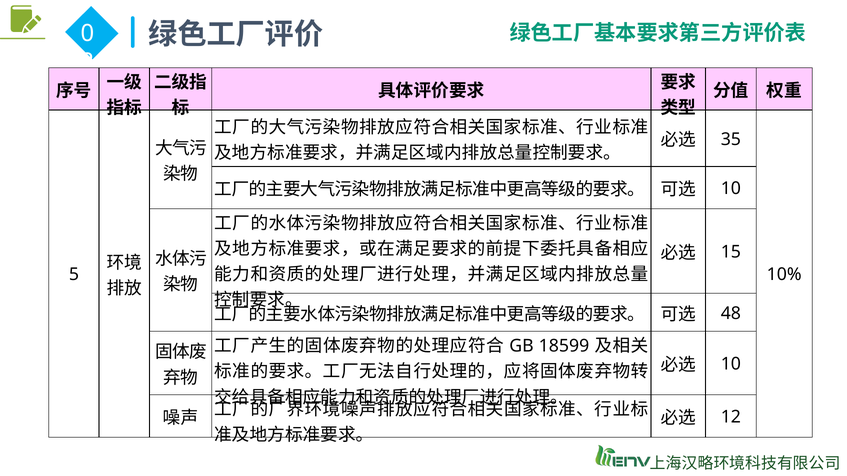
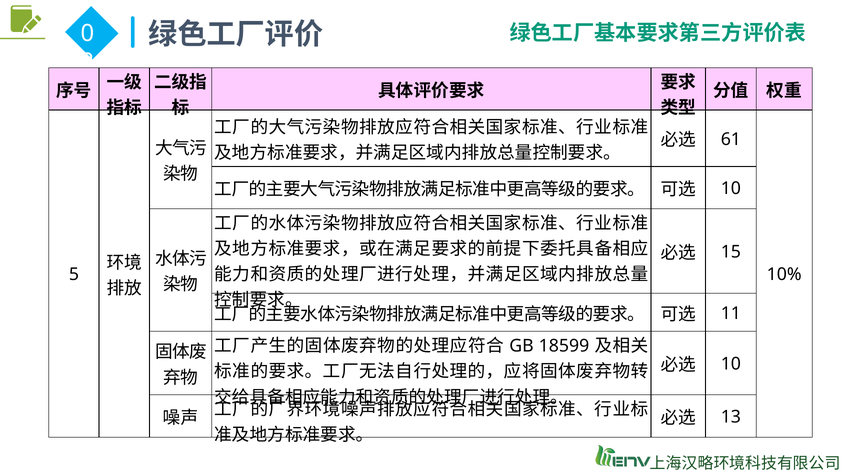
35: 35 -> 61
48: 48 -> 11
12: 12 -> 13
